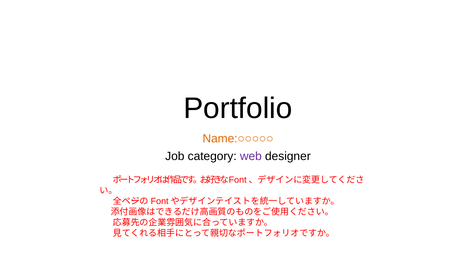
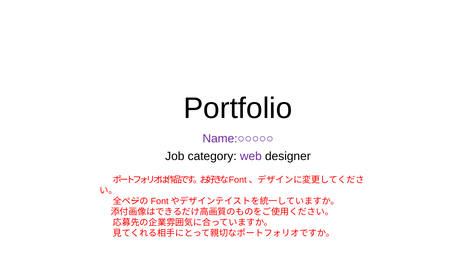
Name:○○○○○ colour: orange -> purple
